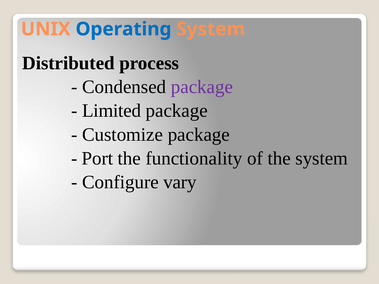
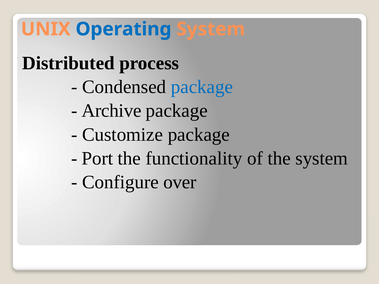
package at (202, 87) colour: purple -> blue
Limited: Limited -> Archive
vary: vary -> over
